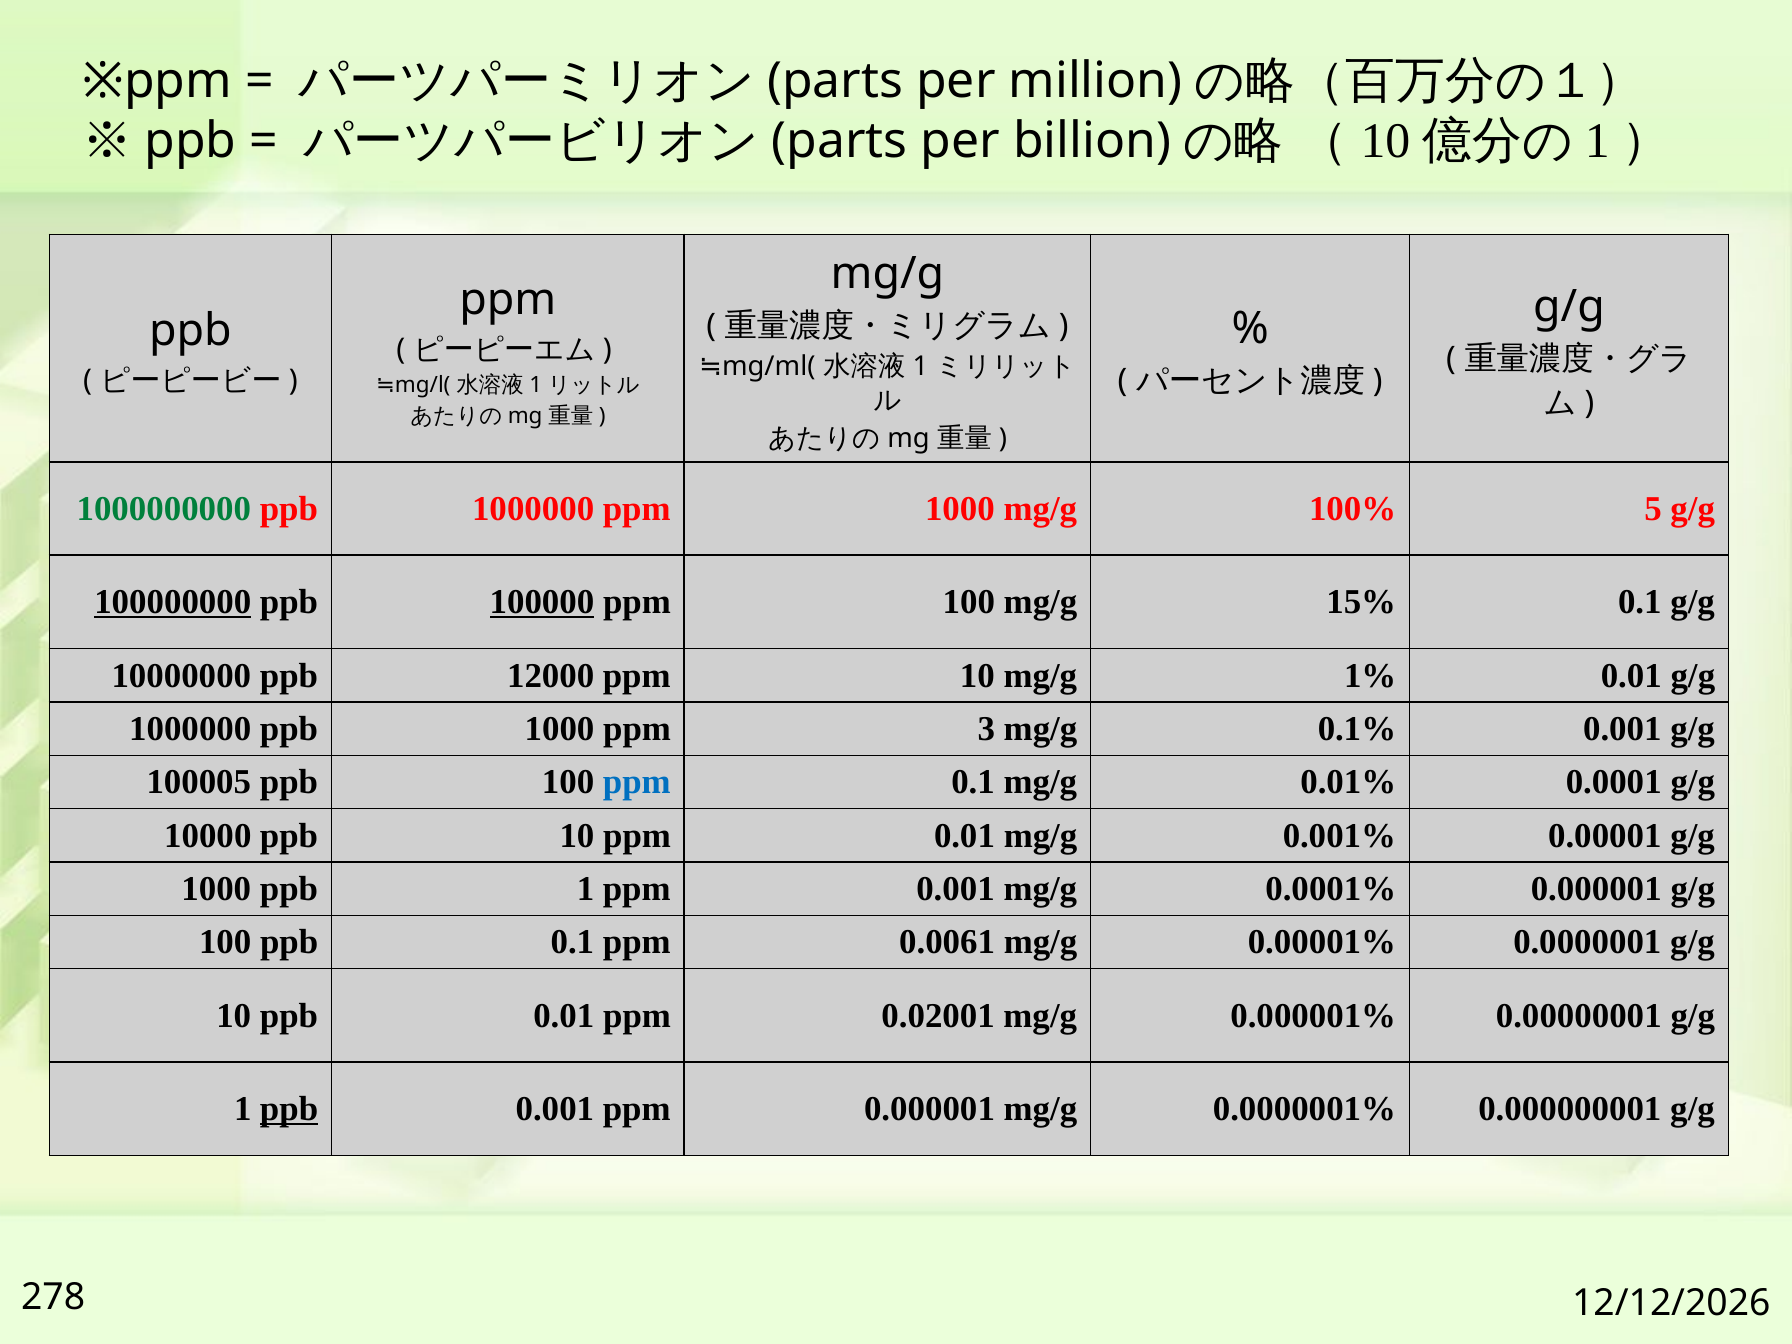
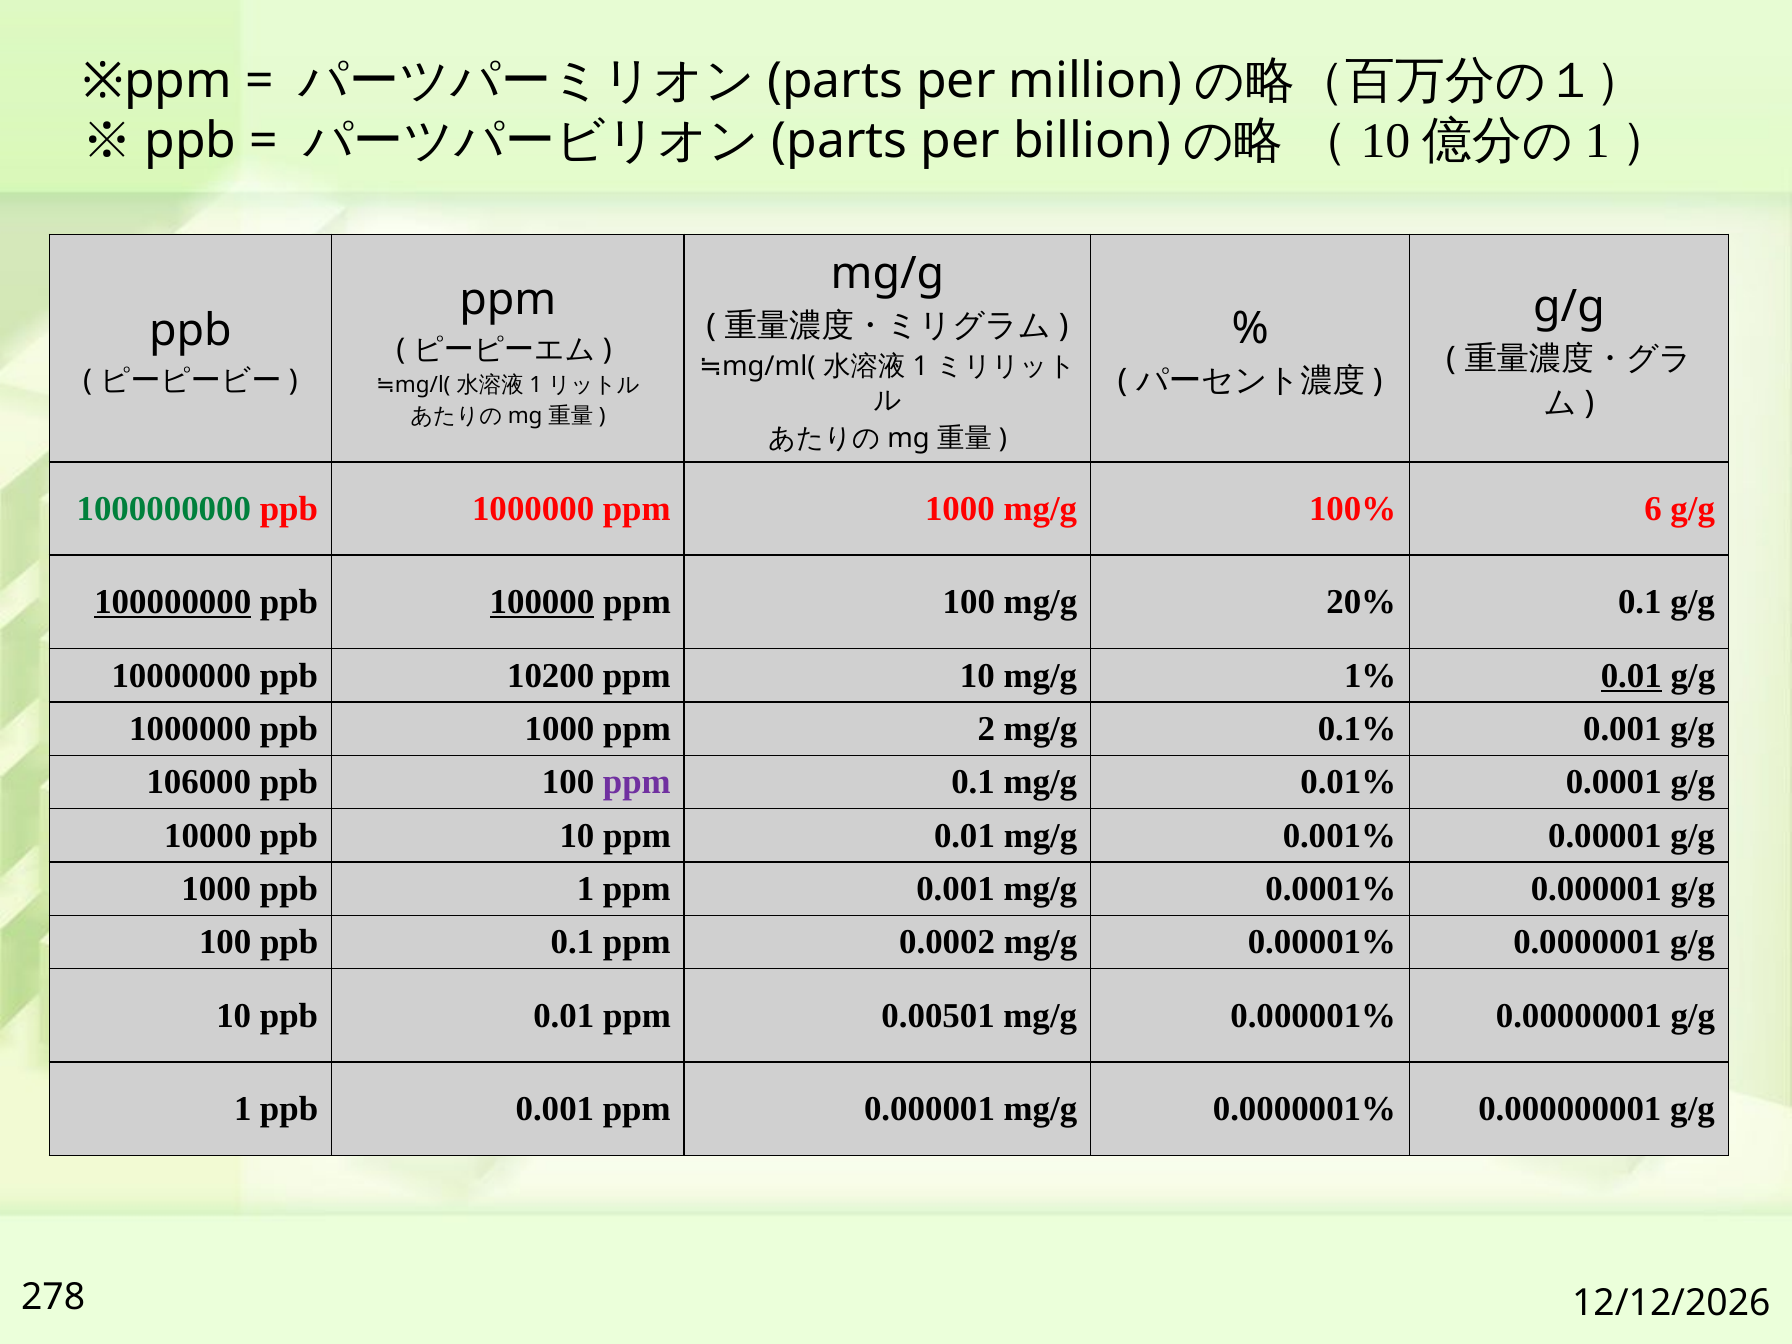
5: 5 -> 6
15%: 15% -> 20%
12000: 12000 -> 10200
0.01 at (1631, 676) underline: none -> present
3: 3 -> 2
100005: 100005 -> 106000
ppm at (637, 782) colour: blue -> purple
0.0061: 0.0061 -> 0.0002
0.02001: 0.02001 -> 0.00501
ppb at (289, 1109) underline: present -> none
